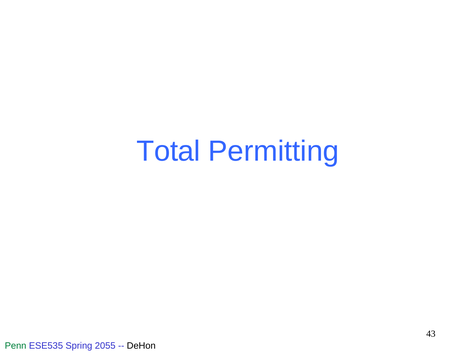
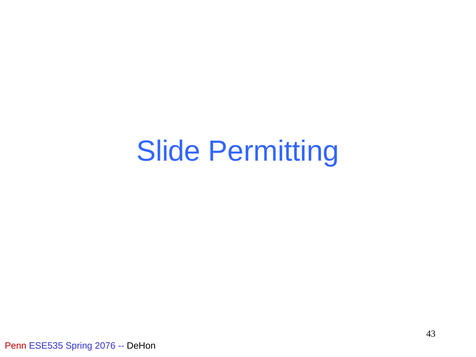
Total: Total -> Slide
Penn colour: green -> red
2055: 2055 -> 2076
